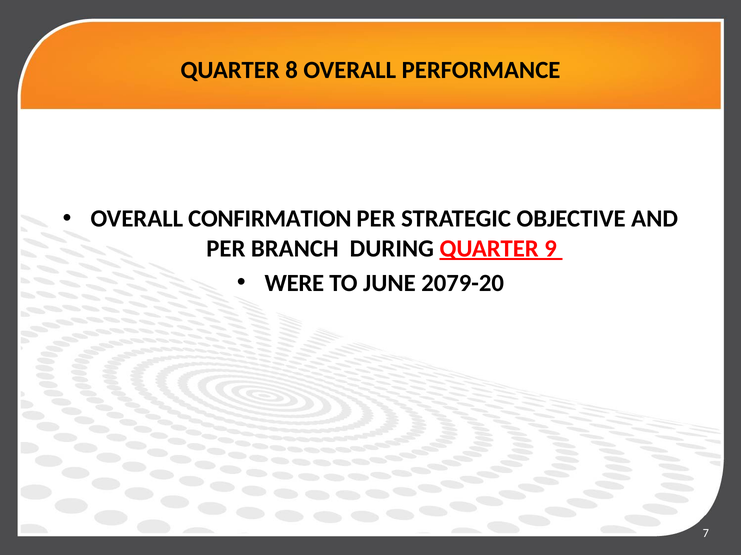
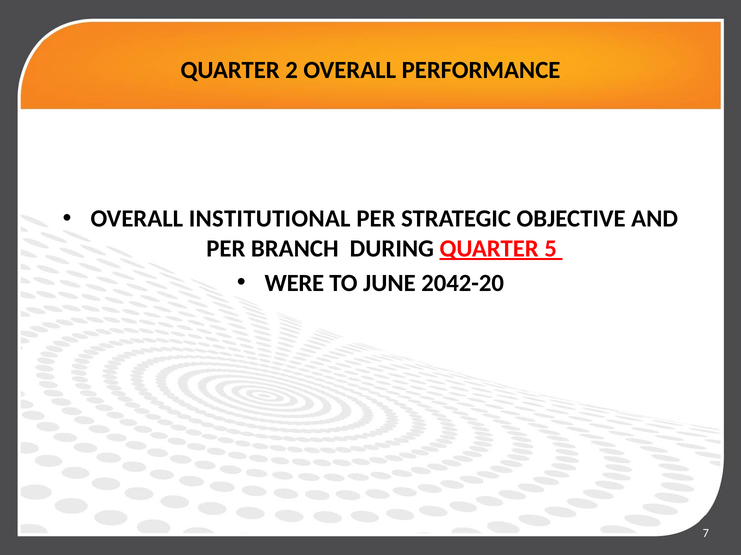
8: 8 -> 2
CONFIRMATION: CONFIRMATION -> INSTITUTIONAL
9: 9 -> 5
2079-20: 2079-20 -> 2042-20
